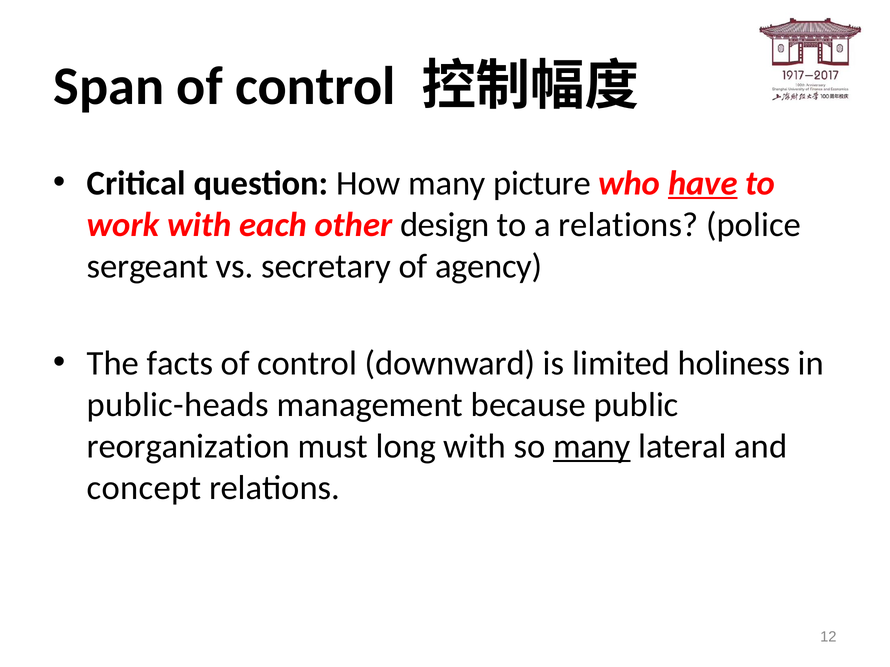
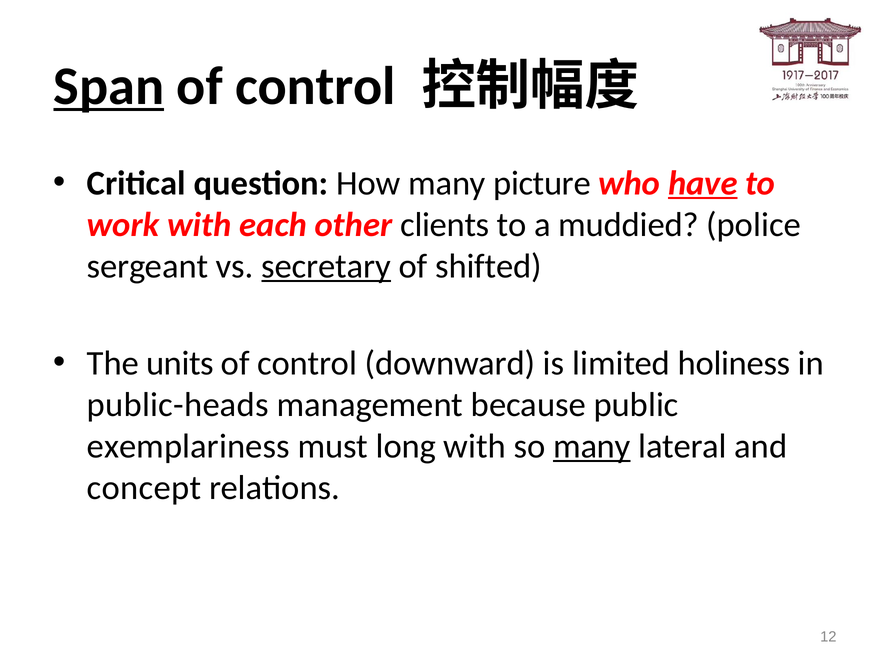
Span underline: none -> present
design: design -> clients
a relations: relations -> muddied
secretary underline: none -> present
agency: agency -> shifted
facts: facts -> units
reorganization: reorganization -> exemplariness
